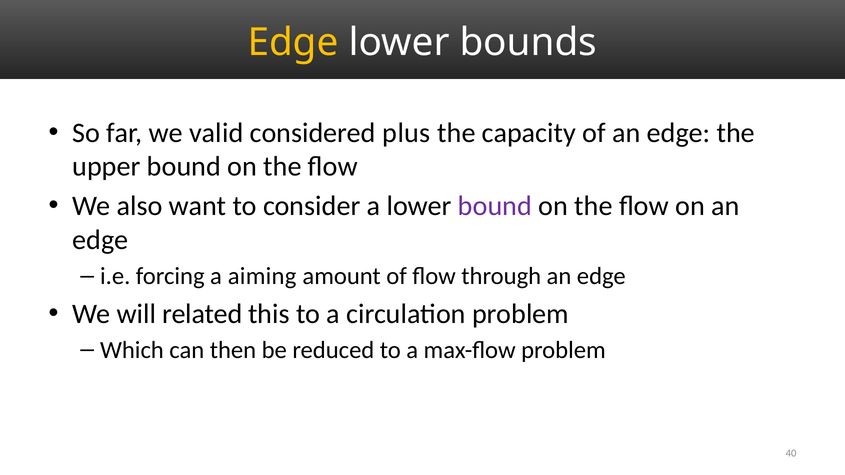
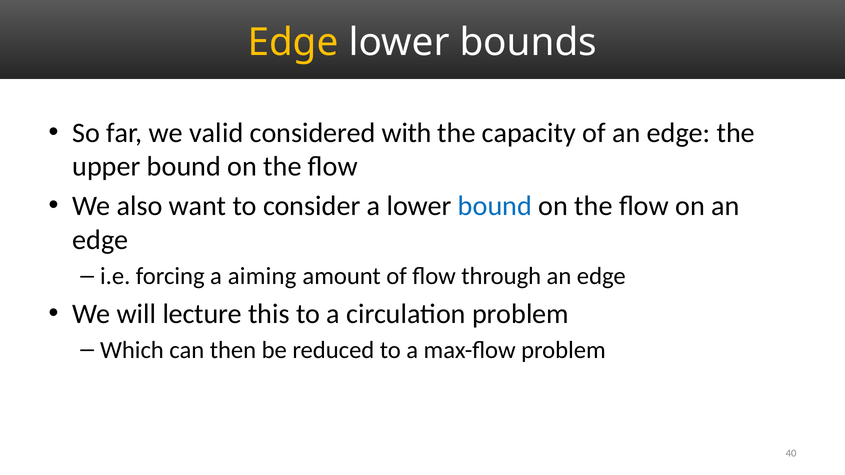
plus: plus -> with
bound at (495, 206) colour: purple -> blue
related: related -> lecture
